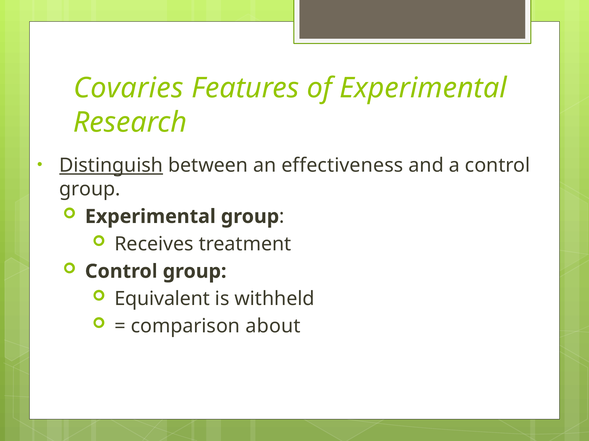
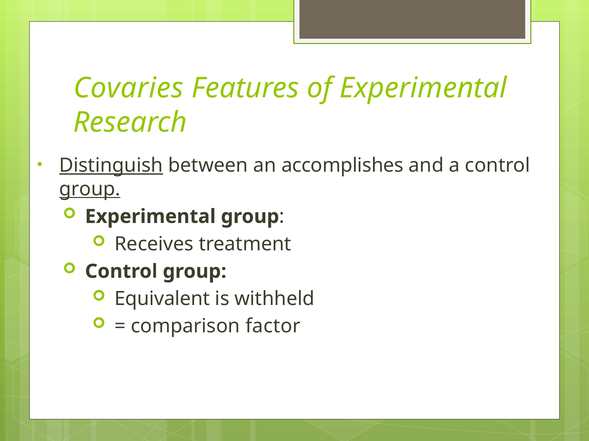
effectiveness: effectiveness -> accomplishes
group at (90, 189) underline: none -> present
about: about -> factor
